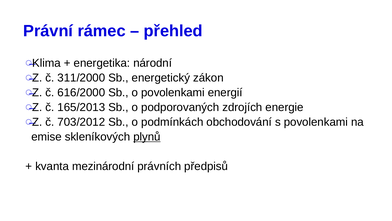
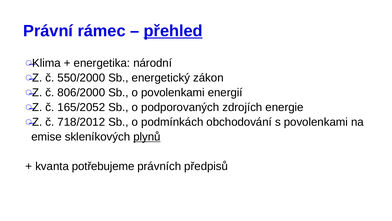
přehled underline: none -> present
311/2000: 311/2000 -> 550/2000
616/2000: 616/2000 -> 806/2000
165/2013: 165/2013 -> 165/2052
703/2012: 703/2012 -> 718/2012
mezinárodní: mezinárodní -> potřebujeme
